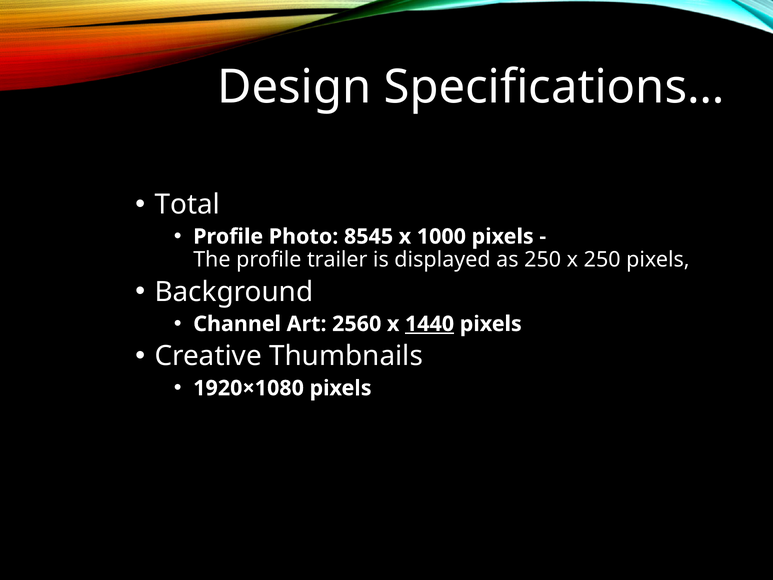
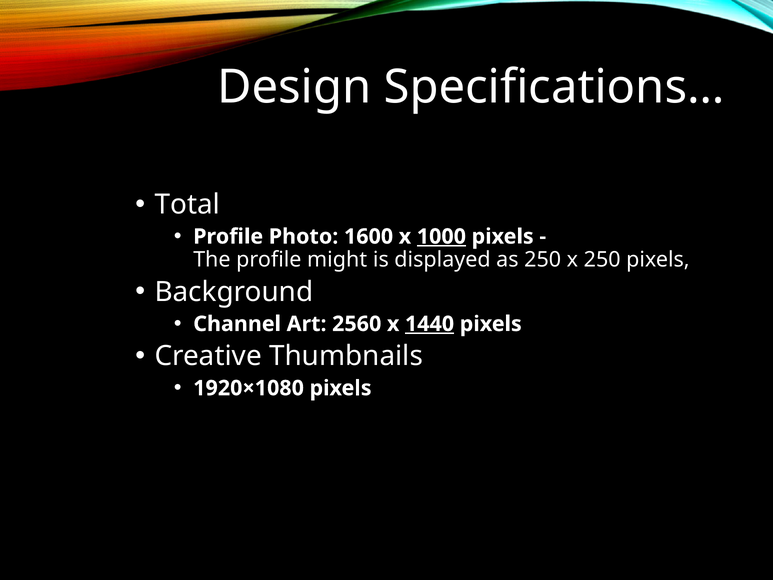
8545: 8545 -> 1600
1000 underline: none -> present
trailer: trailer -> might
